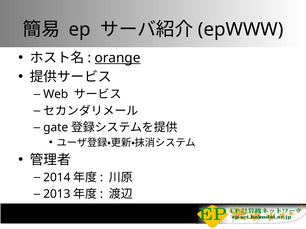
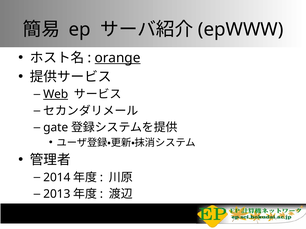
Web underline: none -> present
